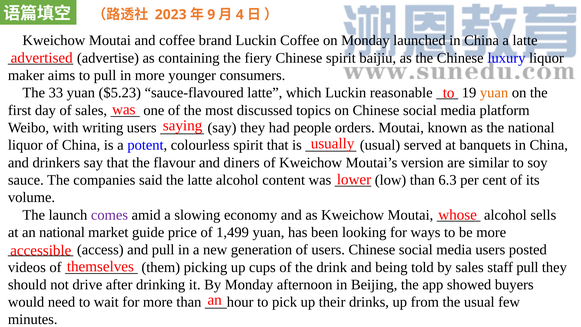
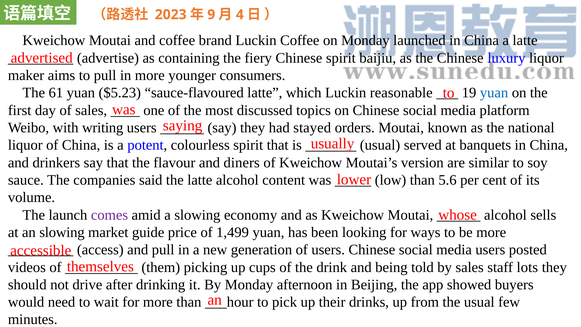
33: 33 -> 61
yuan at (494, 93) colour: orange -> blue
people: people -> stayed
6.3: 6.3 -> 5.6
an national: national -> slowing
staff pull: pull -> lots
